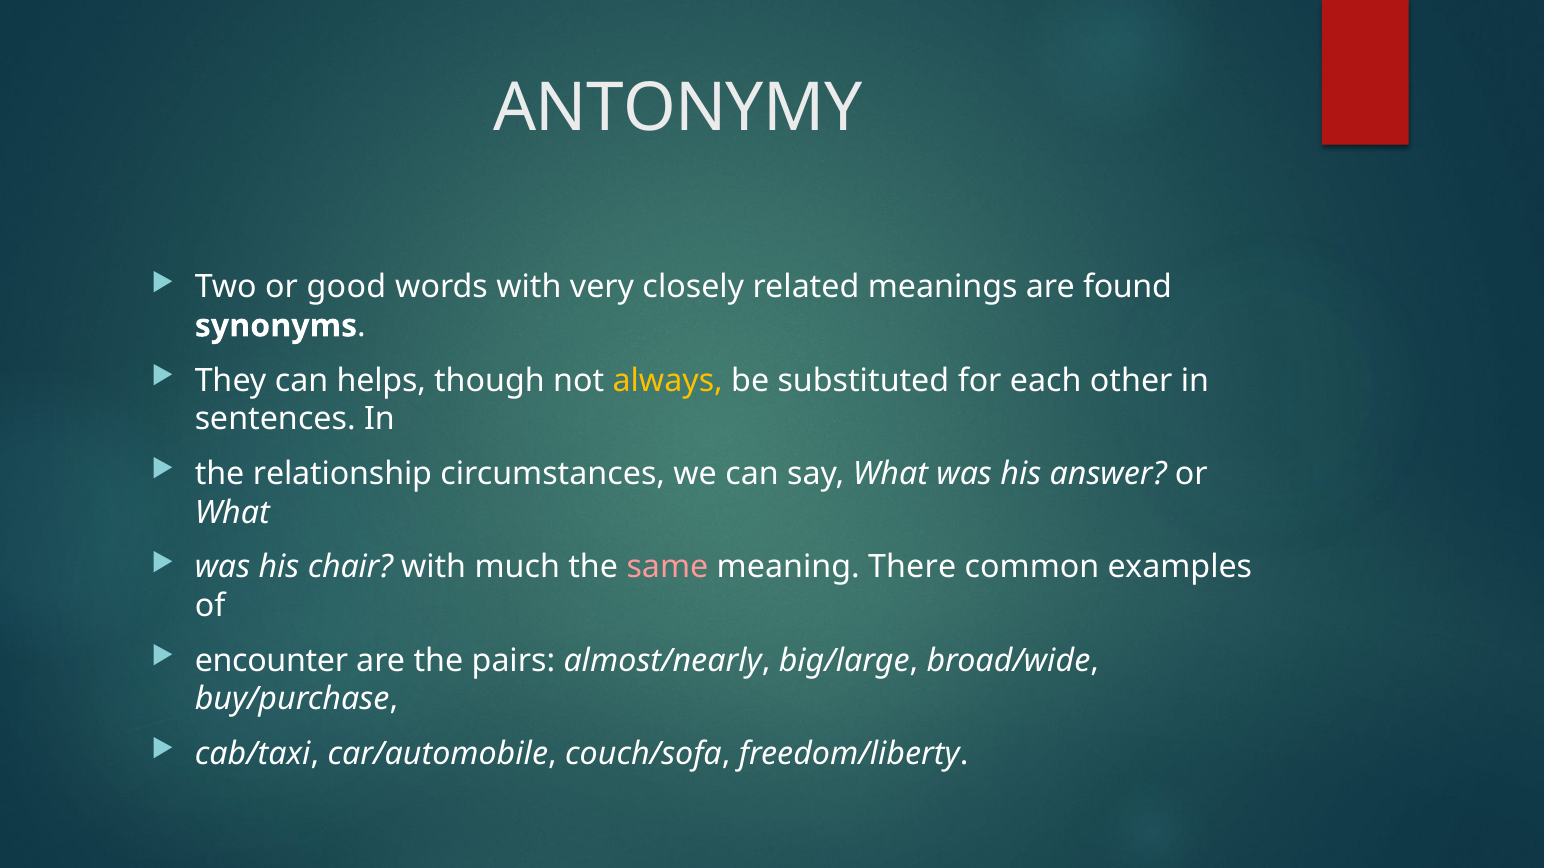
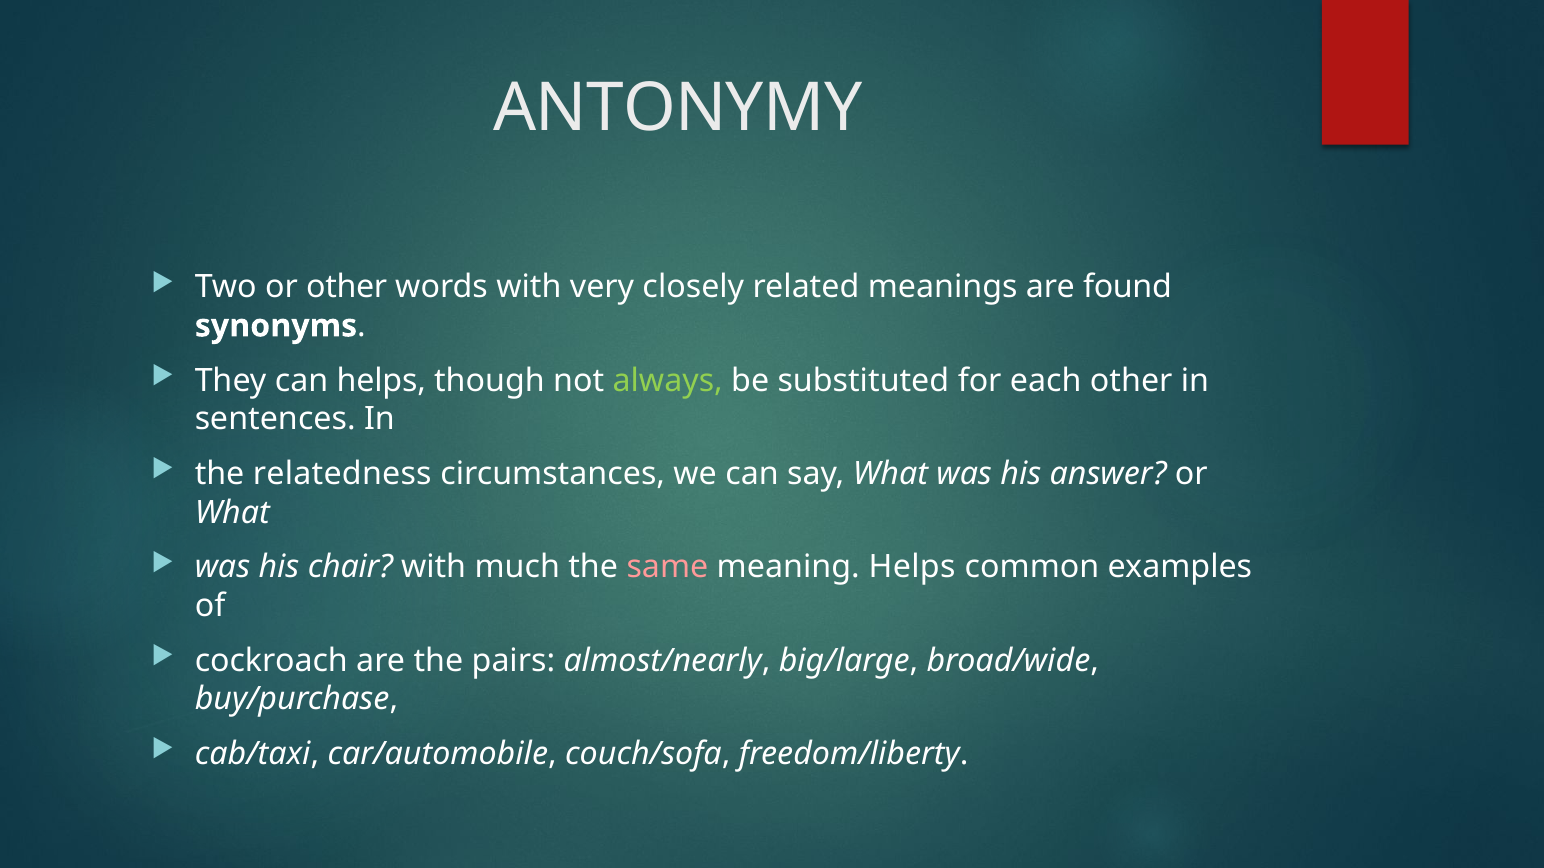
or good: good -> other
always colour: yellow -> light green
relationship: relationship -> relatedness
meaning There: There -> Helps
encounter: encounter -> cockroach
